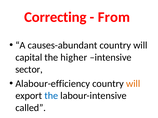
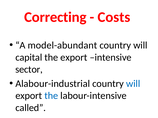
From: From -> Costs
causes-abundant: causes-abundant -> model-abundant
the higher: higher -> export
Alabour-efficiency: Alabour-efficiency -> Alabour-industrial
will at (133, 84) colour: orange -> blue
